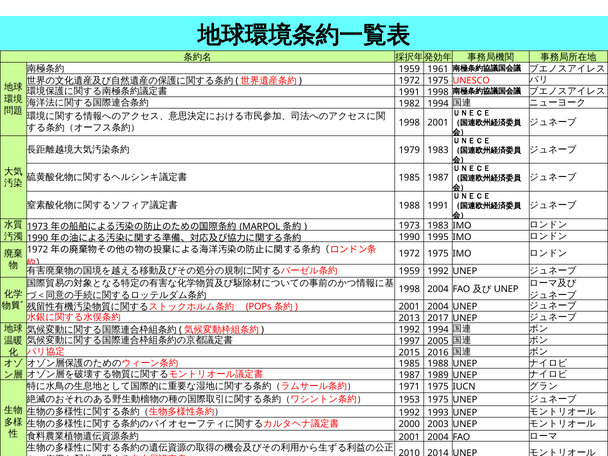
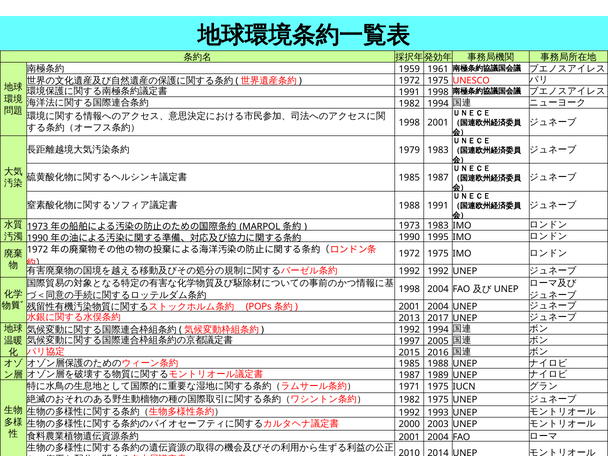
1959 at (409, 271): 1959 -> 1992
1953 at (409, 400): 1953 -> 1982
